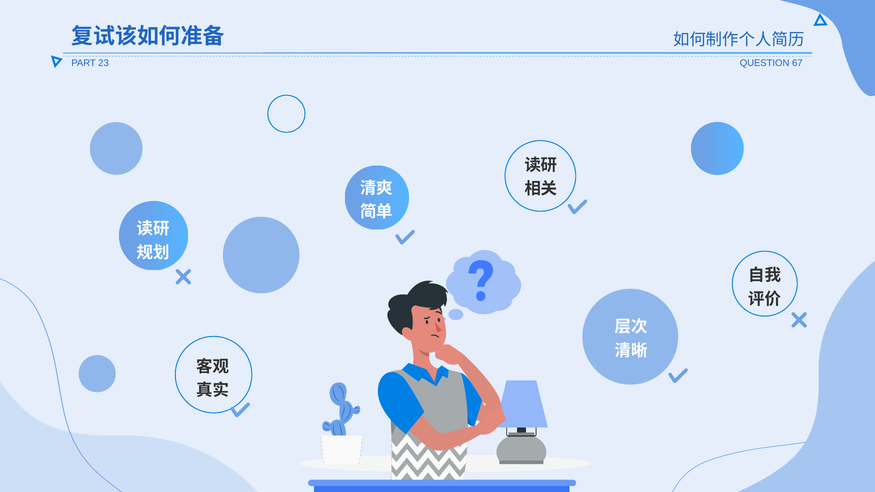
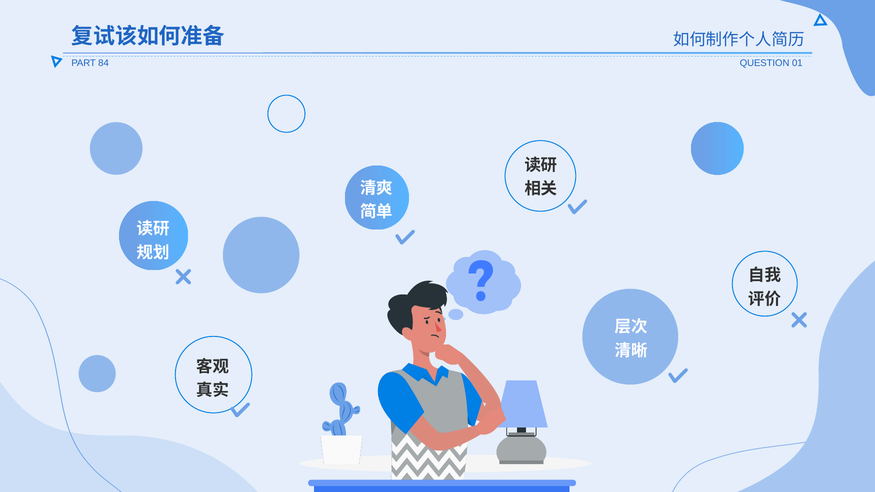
23: 23 -> 84
67: 67 -> 01
